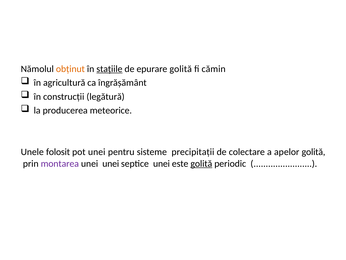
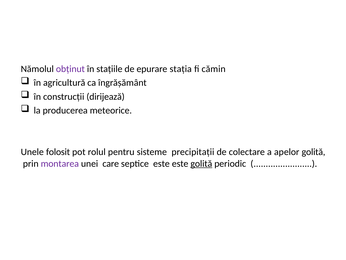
obținut colour: orange -> purple
stațiile underline: present -> none
epurare golită: golită -> stația
legătură: legătură -> dirijează
pot unei: unei -> rolul
unei unei: unei -> care
septice unei: unei -> este
